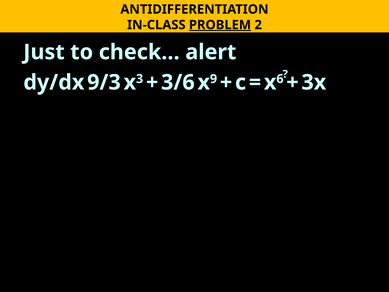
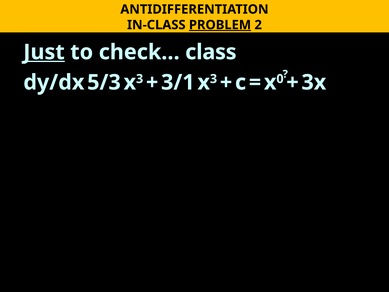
Just underline: none -> present
alert: alert -> class
9/3: 9/3 -> 5/3
3/6: 3/6 -> 3/1
9 at (214, 79): 9 -> 3
6: 6 -> 0
